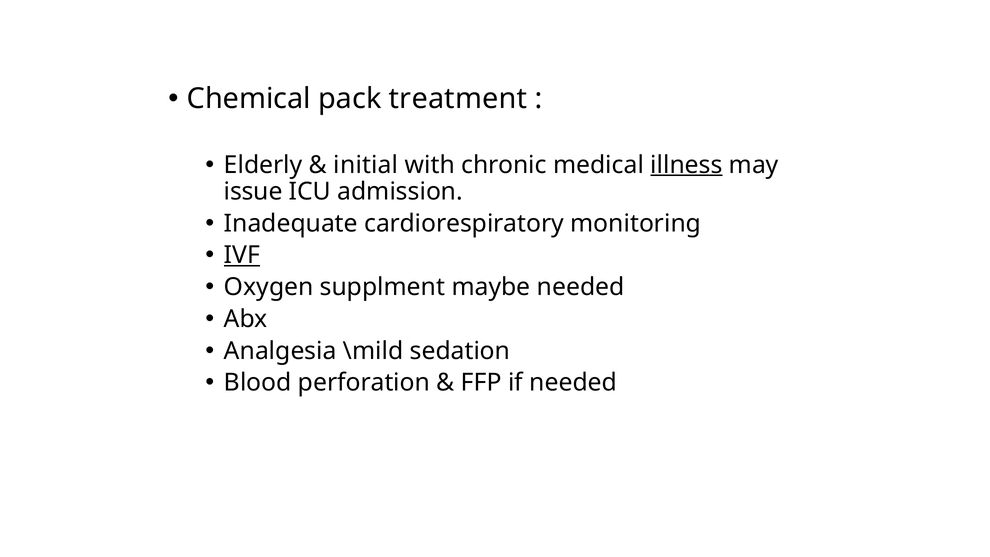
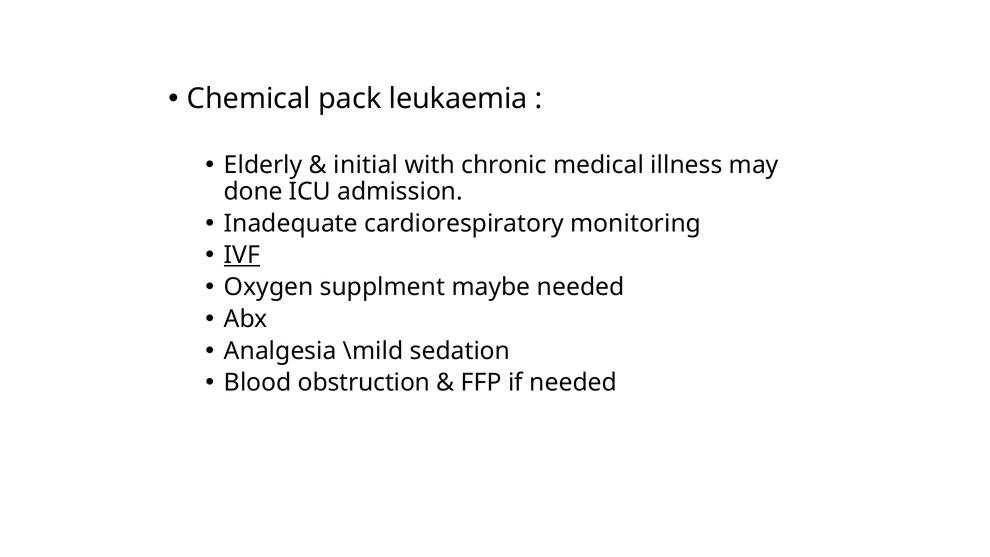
treatment: treatment -> leukaemia
illness underline: present -> none
issue: issue -> done
perforation: perforation -> obstruction
